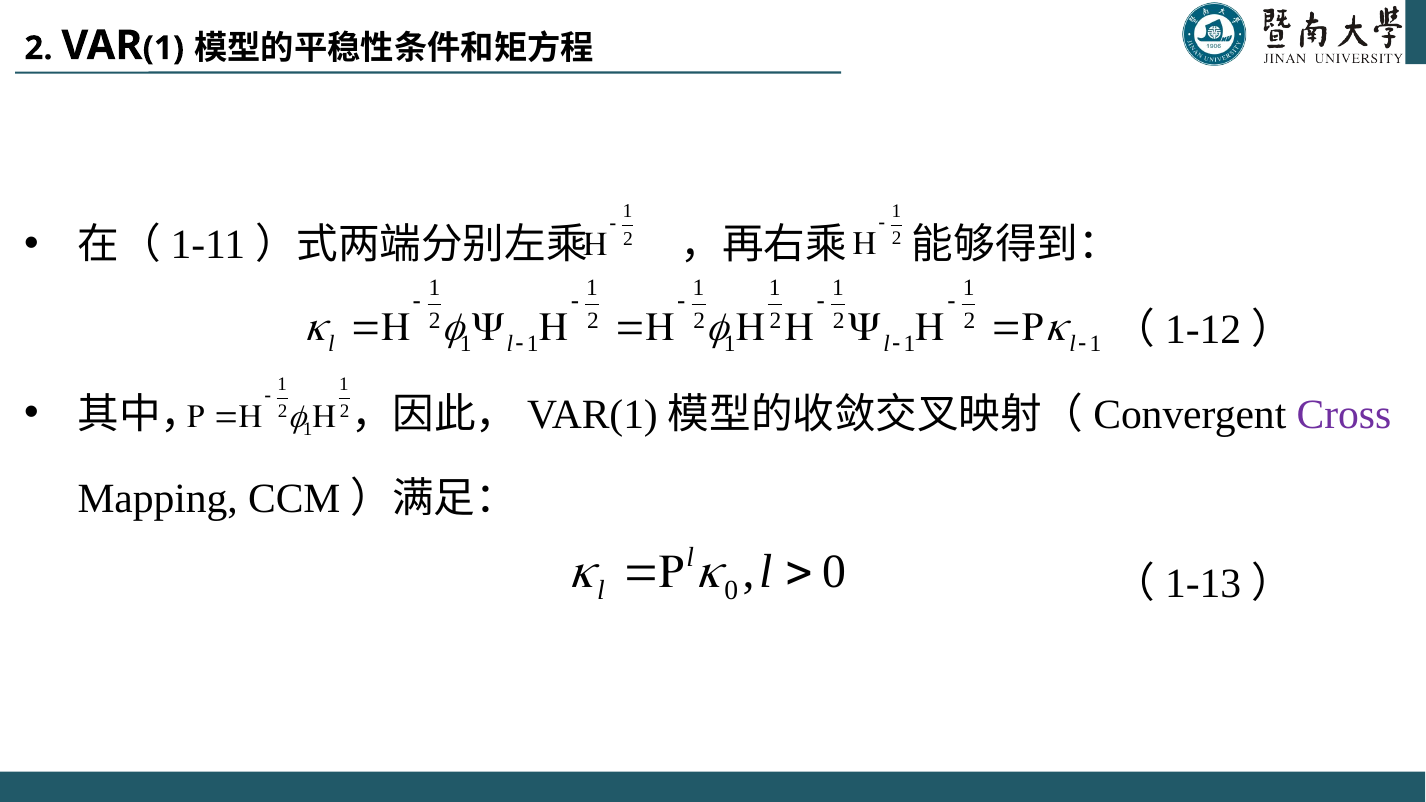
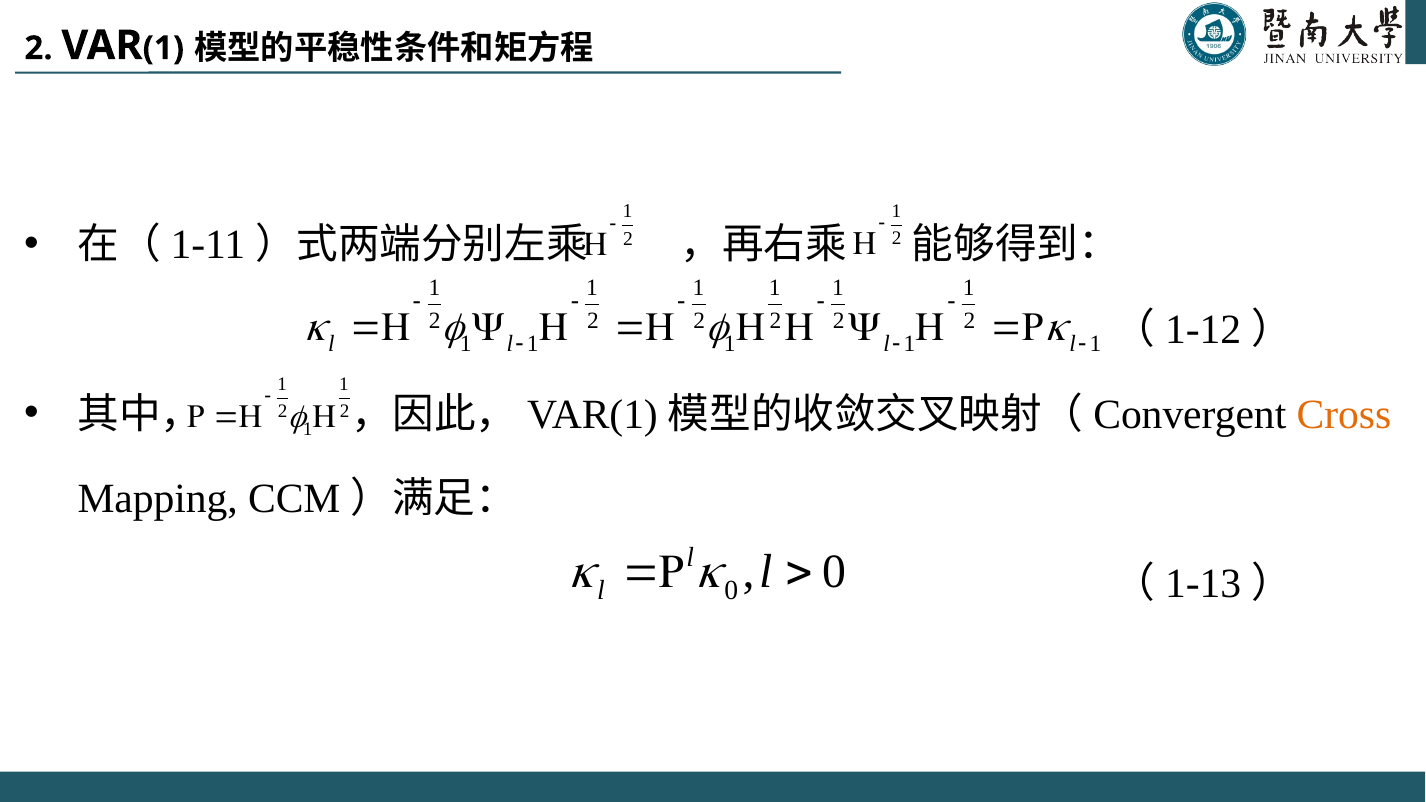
Cross colour: purple -> orange
